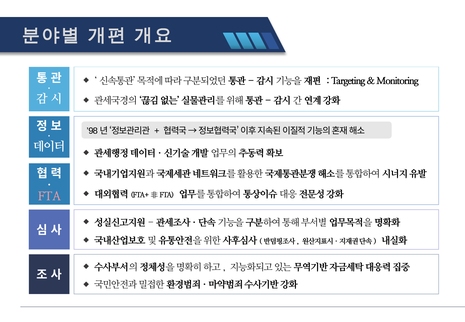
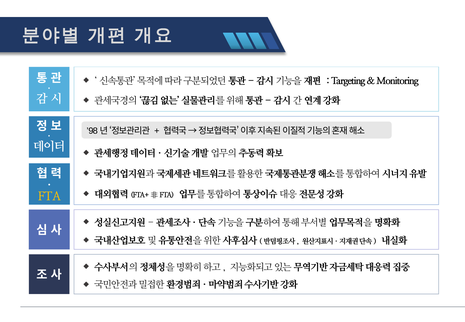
FTA colour: pink -> yellow
